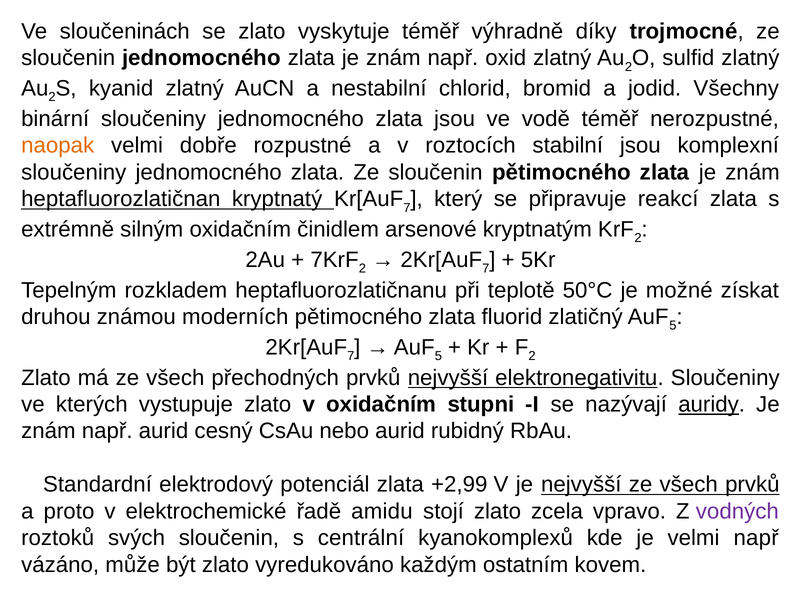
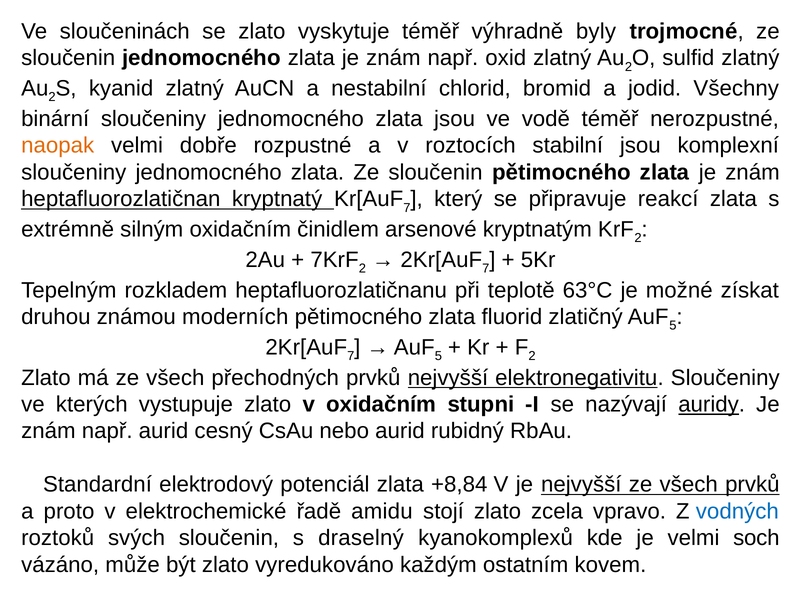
díky: díky -> byly
50°C: 50°C -> 63°C
+2,99: +2,99 -> +8,84
vodných colour: purple -> blue
centrální: centrální -> draselný
velmi např: např -> soch
